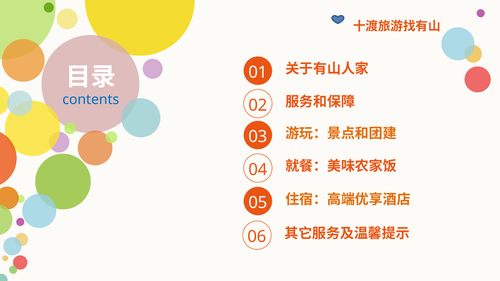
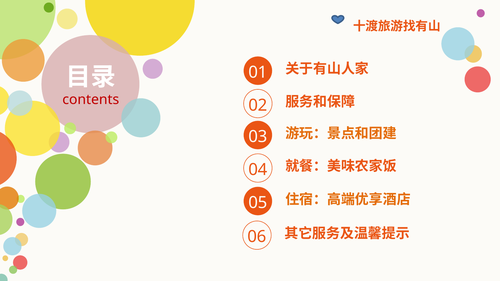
contents colour: blue -> red
